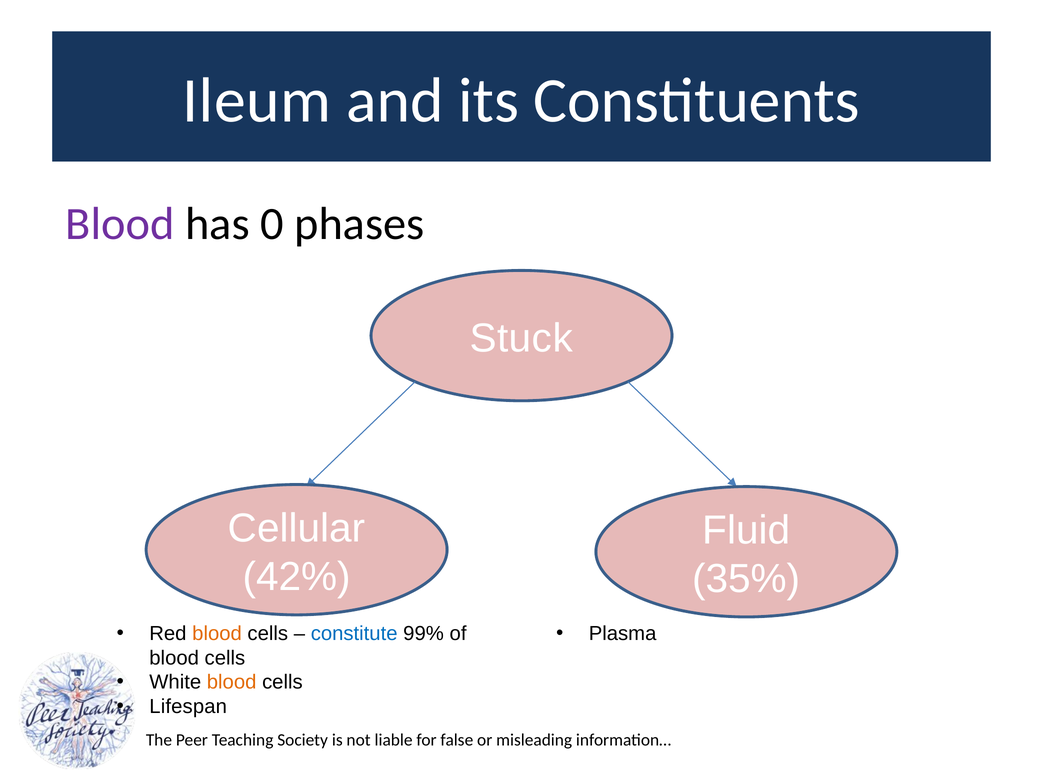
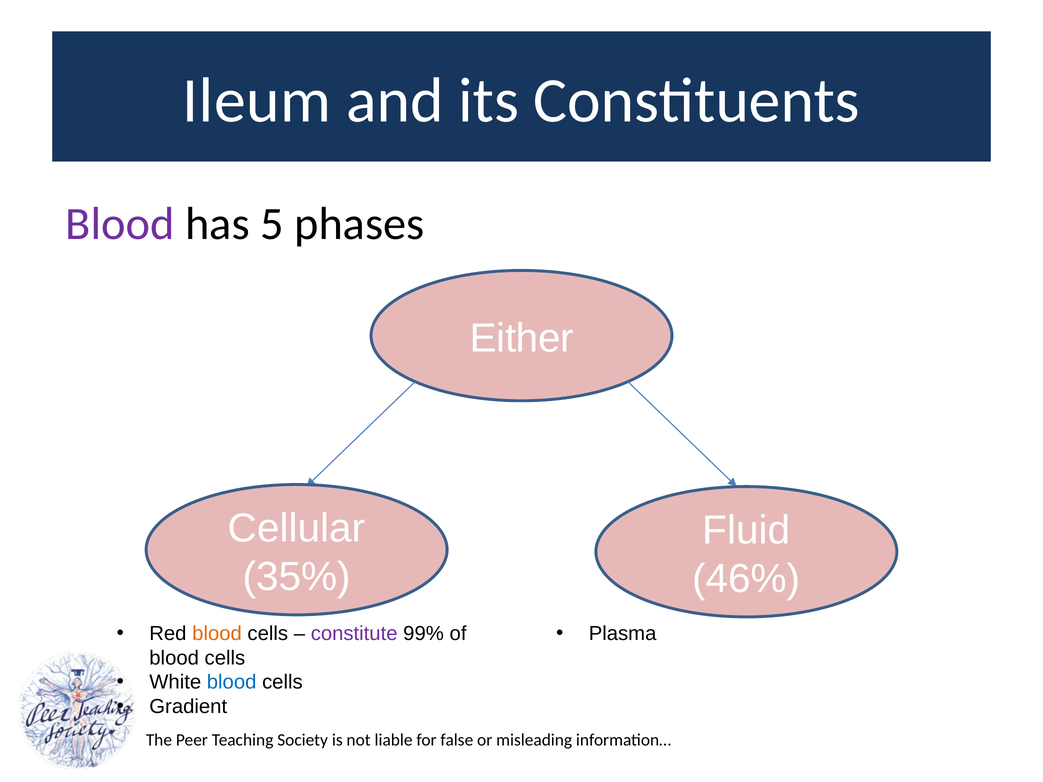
0: 0 -> 5
Stuck: Stuck -> Either
42%: 42% -> 35%
35%: 35% -> 46%
constitute colour: blue -> purple
blood at (232, 682) colour: orange -> blue
Lifespan: Lifespan -> Gradient
